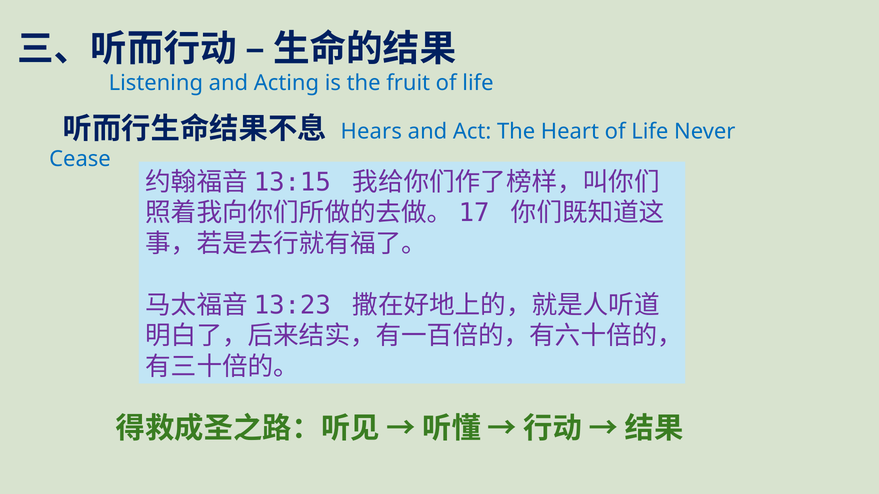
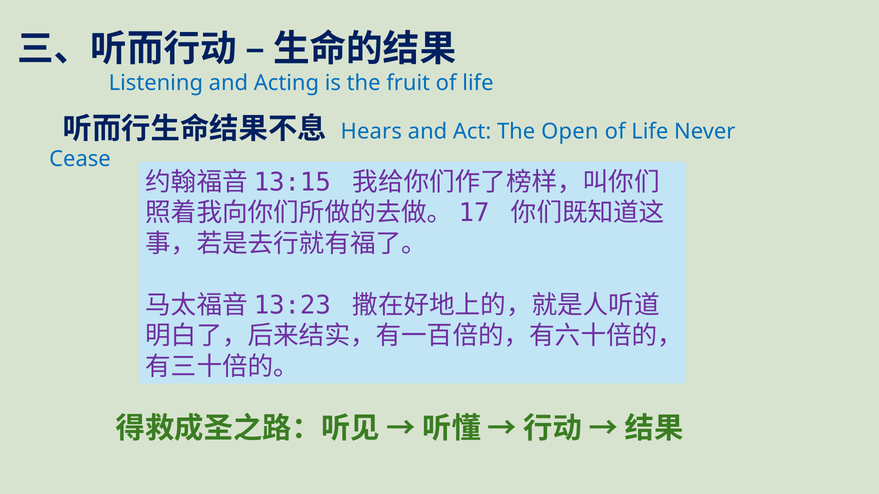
Heart: Heart -> Open
